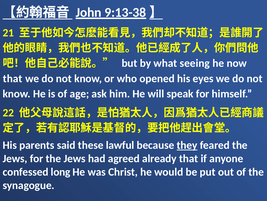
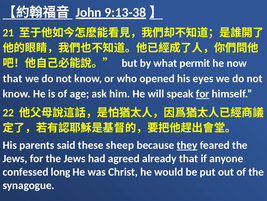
seeing: seeing -> permit
for at (203, 93) underline: none -> present
lawful: lawful -> sheep
